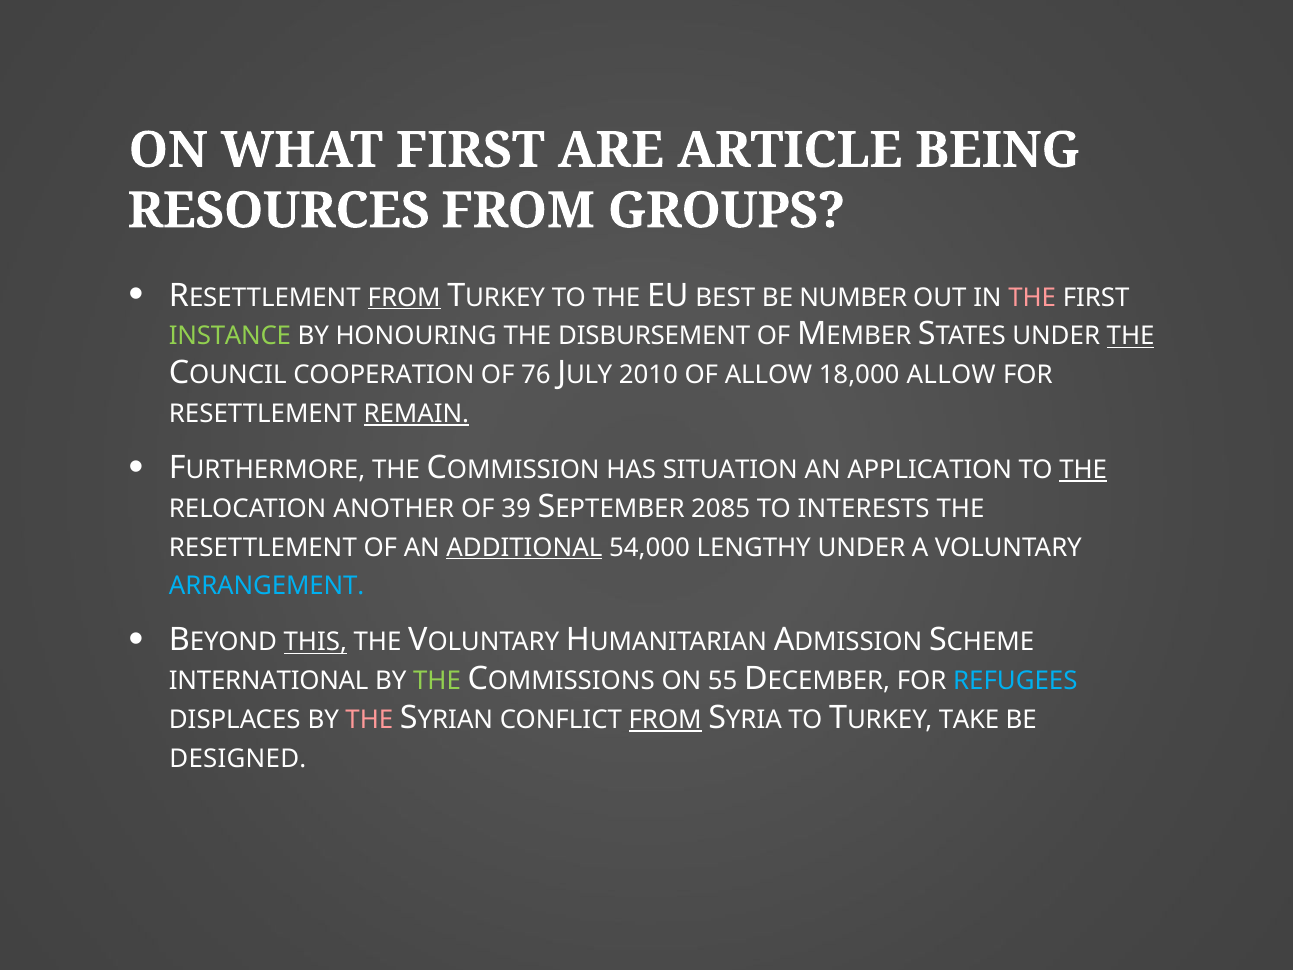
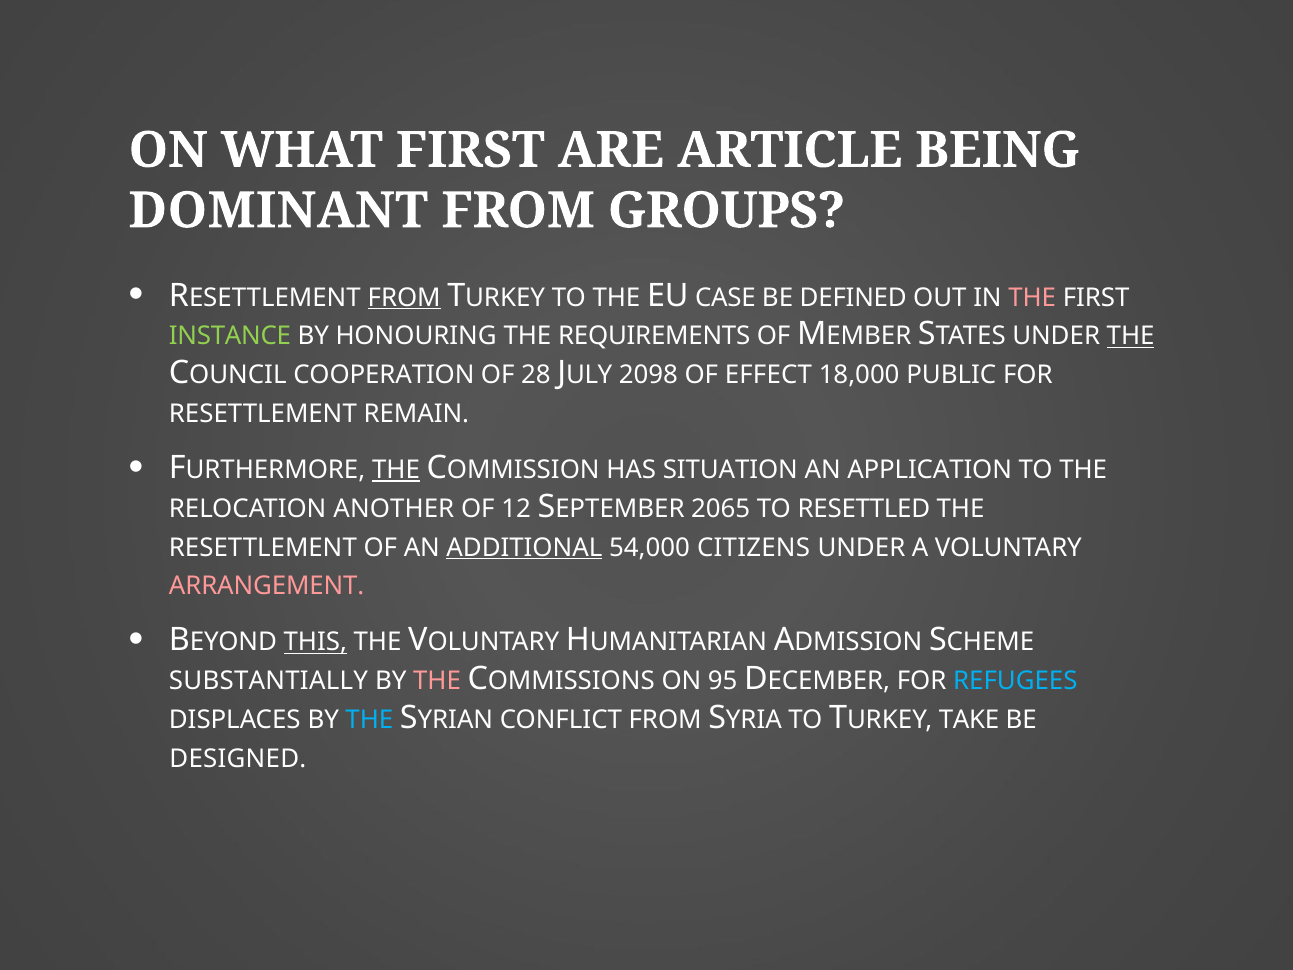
RESOURCES: RESOURCES -> DOMINANT
BEST: BEST -> CASE
NUMBER: NUMBER -> DEFINED
DISBURSEMENT: DISBURSEMENT -> REQUIREMENTS
76: 76 -> 28
2010: 2010 -> 2098
OF ALLOW: ALLOW -> EFFECT
18,000 ALLOW: ALLOW -> PUBLIC
REMAIN underline: present -> none
THE at (396, 470) underline: none -> present
THE at (1083, 470) underline: present -> none
39: 39 -> 12
2085: 2085 -> 2065
INTERESTS: INTERESTS -> RESETTLED
LENGTHY: LENGTHY -> CITIZENS
ARRANGEMENT colour: light blue -> pink
INTERNATIONAL: INTERNATIONAL -> SUBSTANTIALLY
THE at (437, 681) colour: light green -> pink
55: 55 -> 95
THE at (369, 720) colour: pink -> light blue
FROM at (665, 720) underline: present -> none
